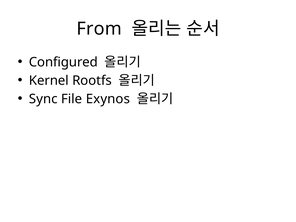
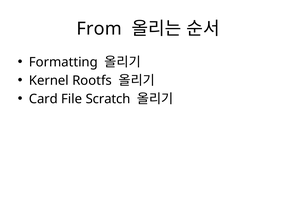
Configured: Configured -> Formatting
Sync: Sync -> Card
Exynos: Exynos -> Scratch
